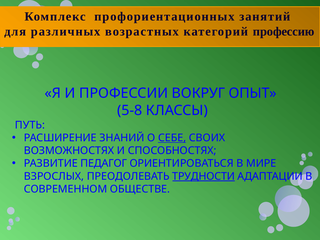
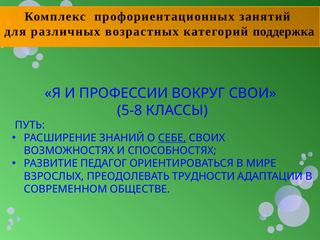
профессию: профессию -> поддержка
ОПЫТ: ОПЫТ -> СВОИ
ТРУДНОСТИ underline: present -> none
